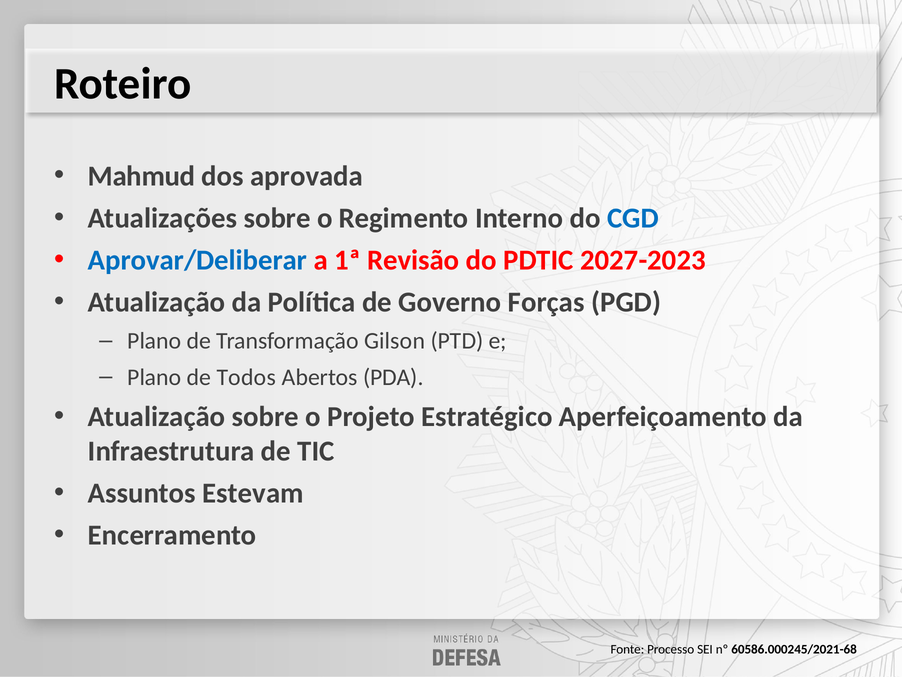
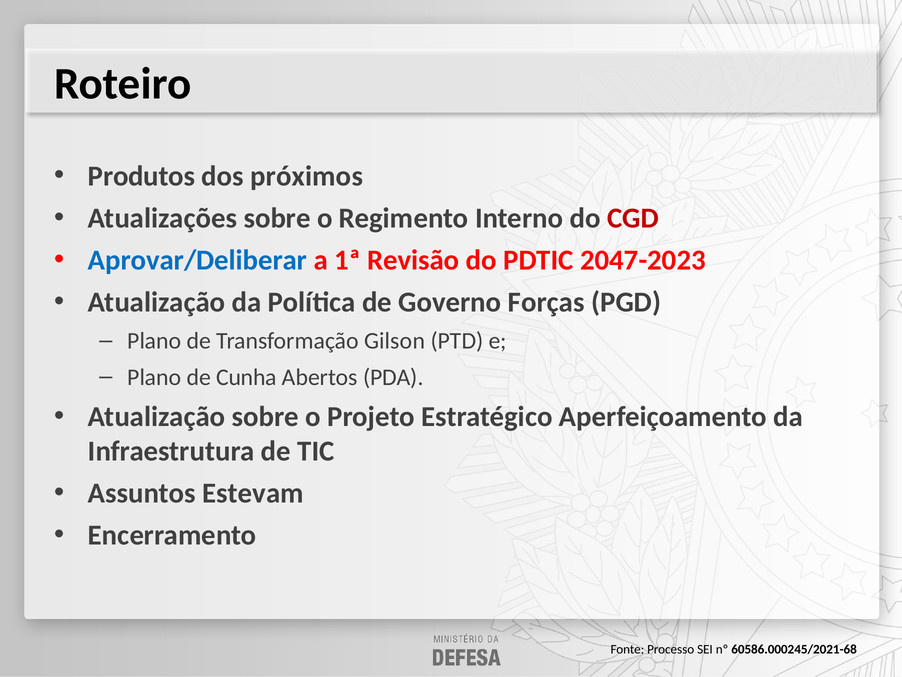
Mahmud: Mahmud -> Produtos
aprovada: aprovada -> próximos
CGD colour: blue -> red
2027-2023: 2027-2023 -> 2047-2023
Todos: Todos -> Cunha
